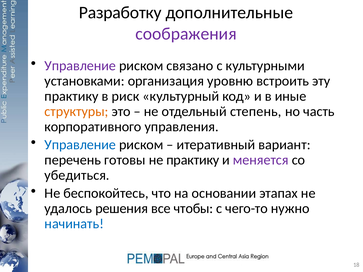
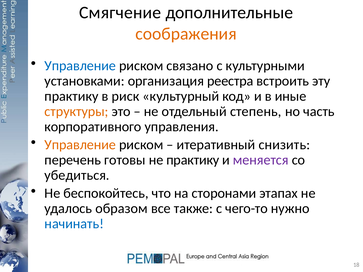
Разработку: Разработку -> Смягчение
соображения colour: purple -> orange
Управление at (80, 66) colour: purple -> blue
уровню: уровню -> реестра
Управление at (80, 145) colour: blue -> orange
вариант: вариант -> снизить
основании: основании -> сторонами
решения: решения -> образом
чтобы: чтобы -> также
